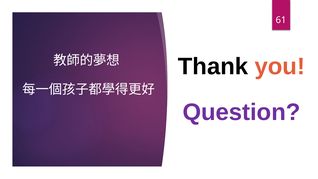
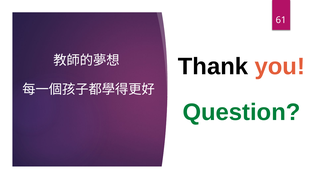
Question colour: purple -> green
